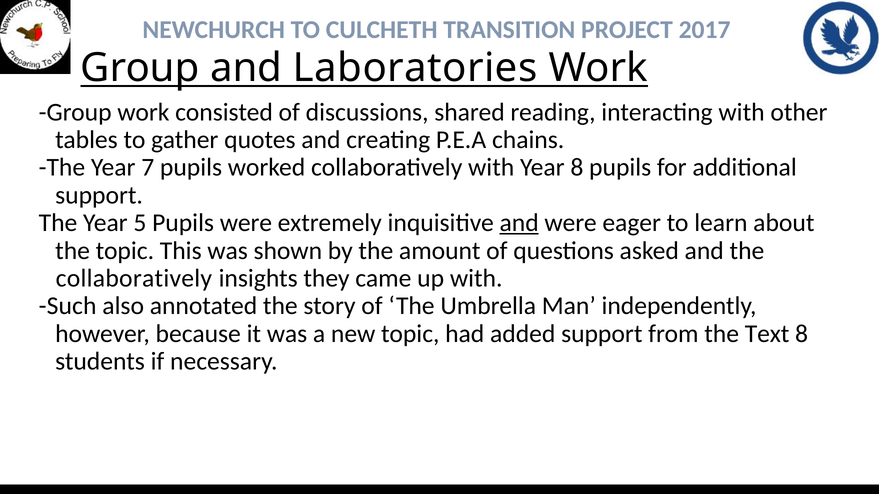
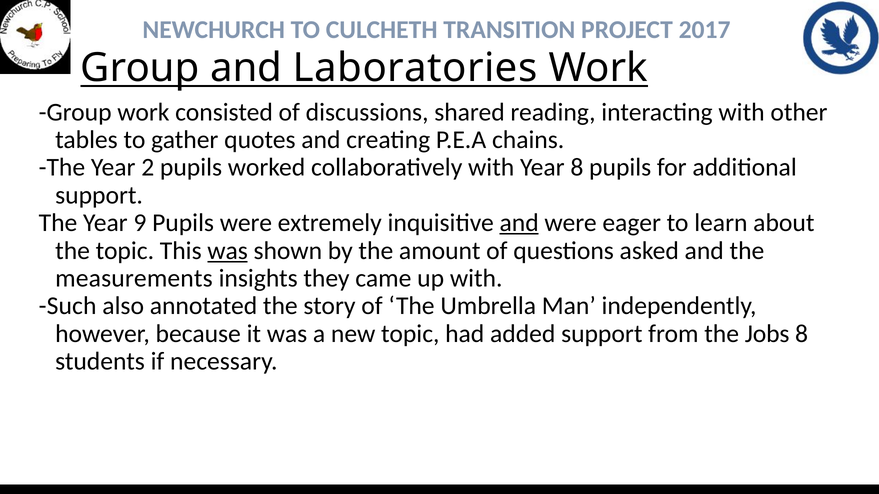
7: 7 -> 2
5: 5 -> 9
was at (228, 251) underline: none -> present
collaboratively at (134, 278): collaboratively -> measurements
Text: Text -> Jobs
